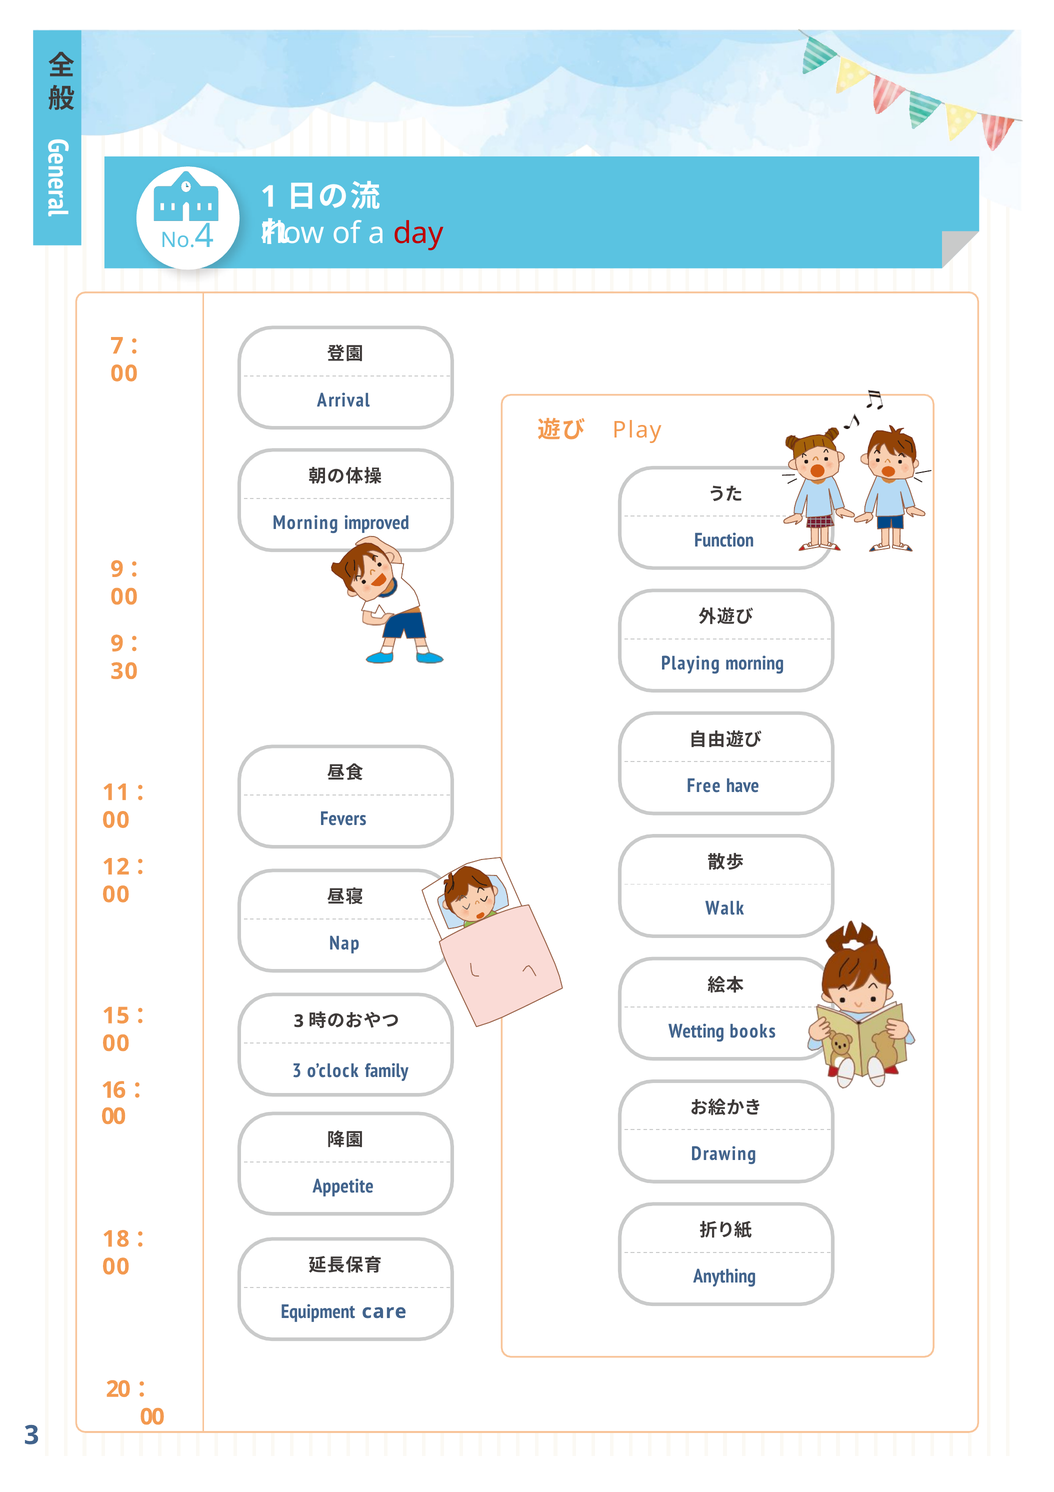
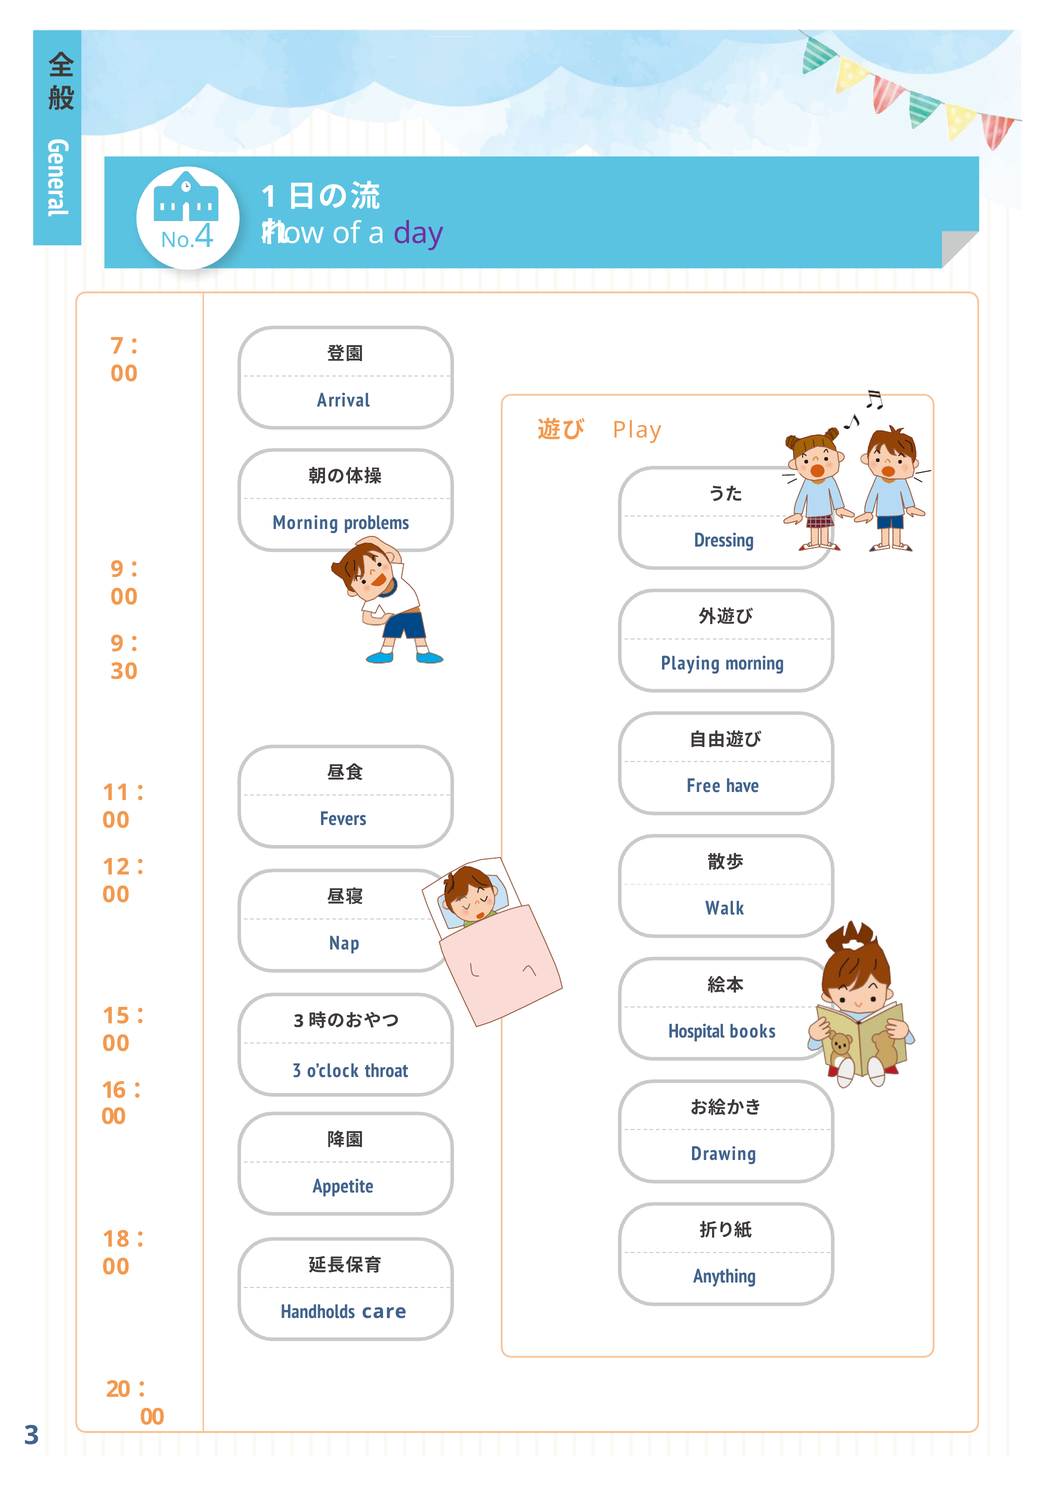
day colour: red -> purple
improved: improved -> problems
Function: Function -> Dressing
Wetting: Wetting -> Hospital
family: family -> throat
Equipment: Equipment -> Handholds
